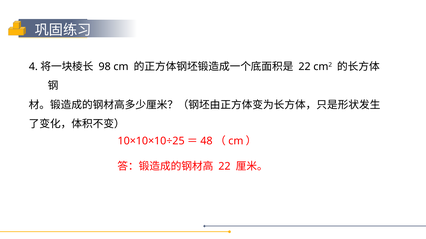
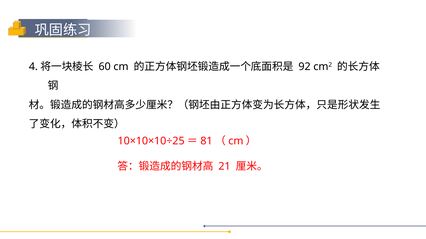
98: 98 -> 60
22 at (305, 67): 22 -> 92
48: 48 -> 81
22 at (224, 167): 22 -> 21
